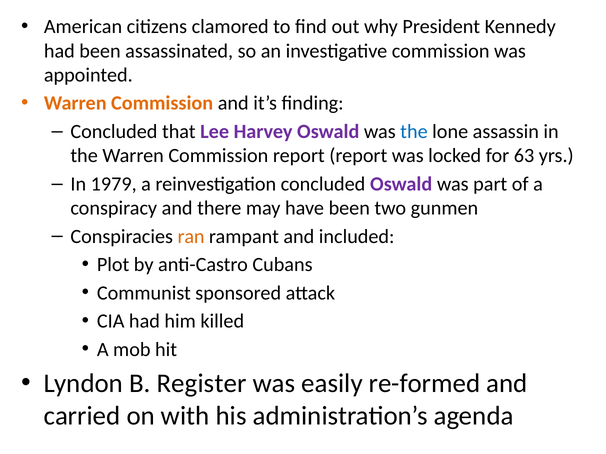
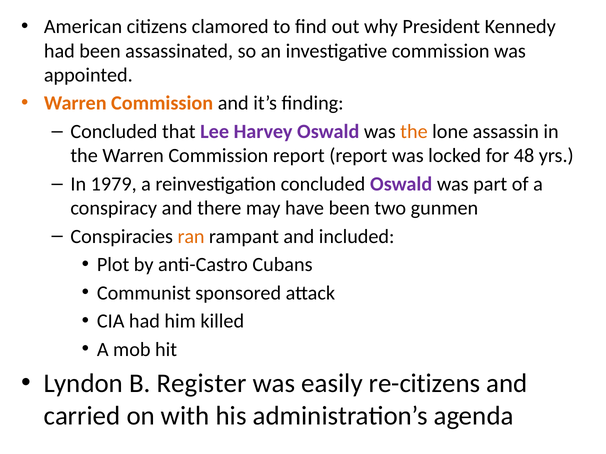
the at (414, 132) colour: blue -> orange
63: 63 -> 48
re-formed: re-formed -> re-citizens
